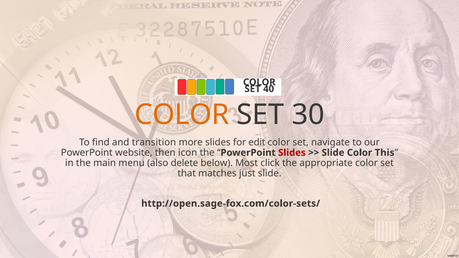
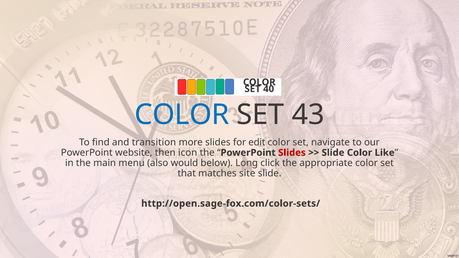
COLOR at (182, 115) colour: orange -> blue
30: 30 -> 43
This: This -> Like
delete: delete -> would
Most: Most -> Long
just: just -> site
